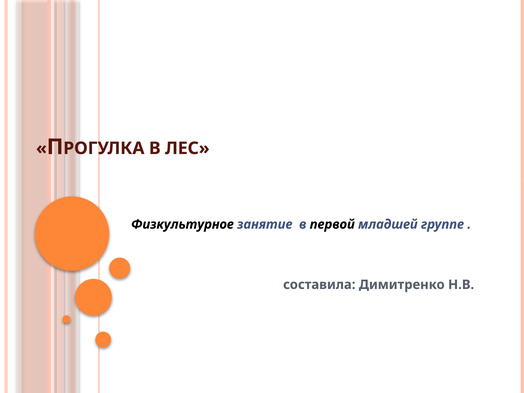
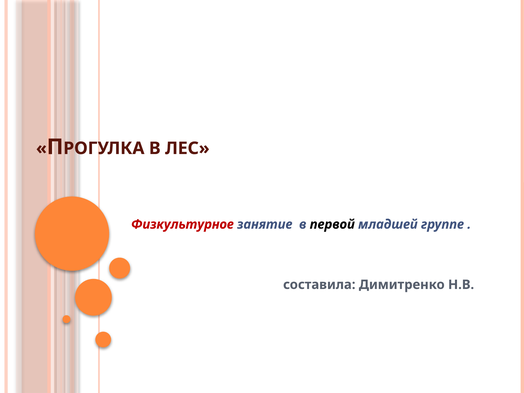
Физкультурное colour: black -> red
